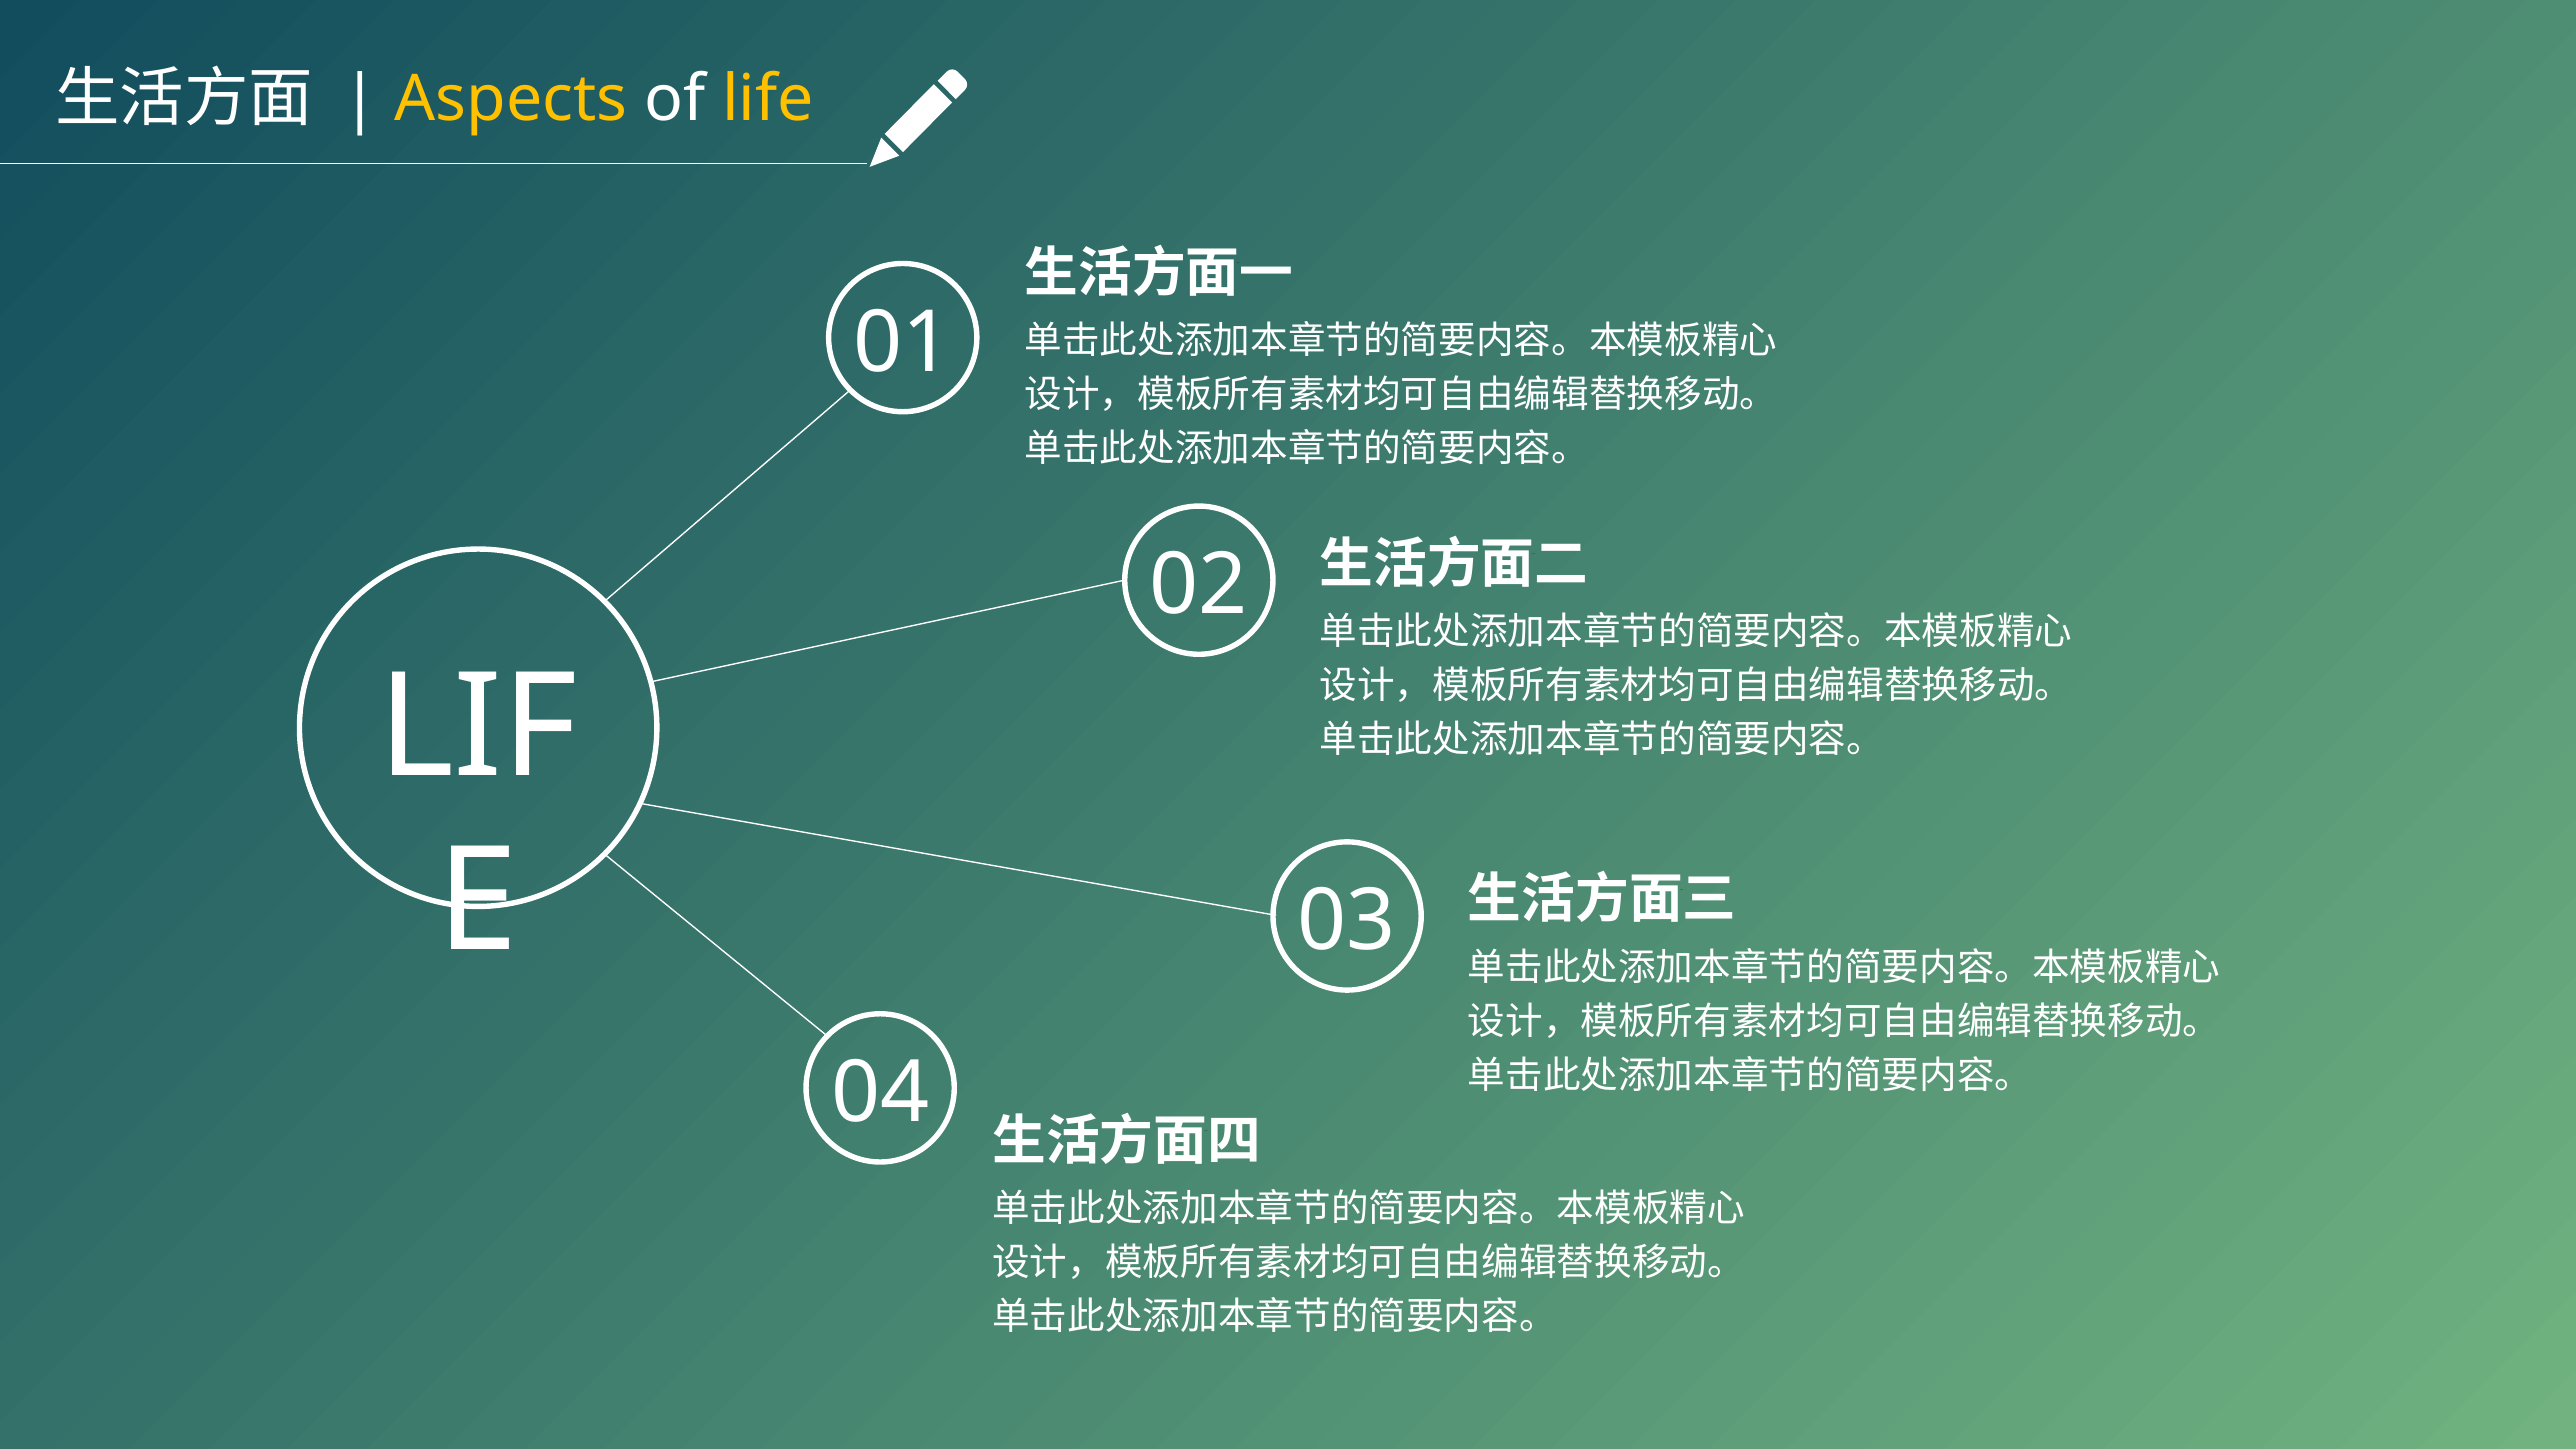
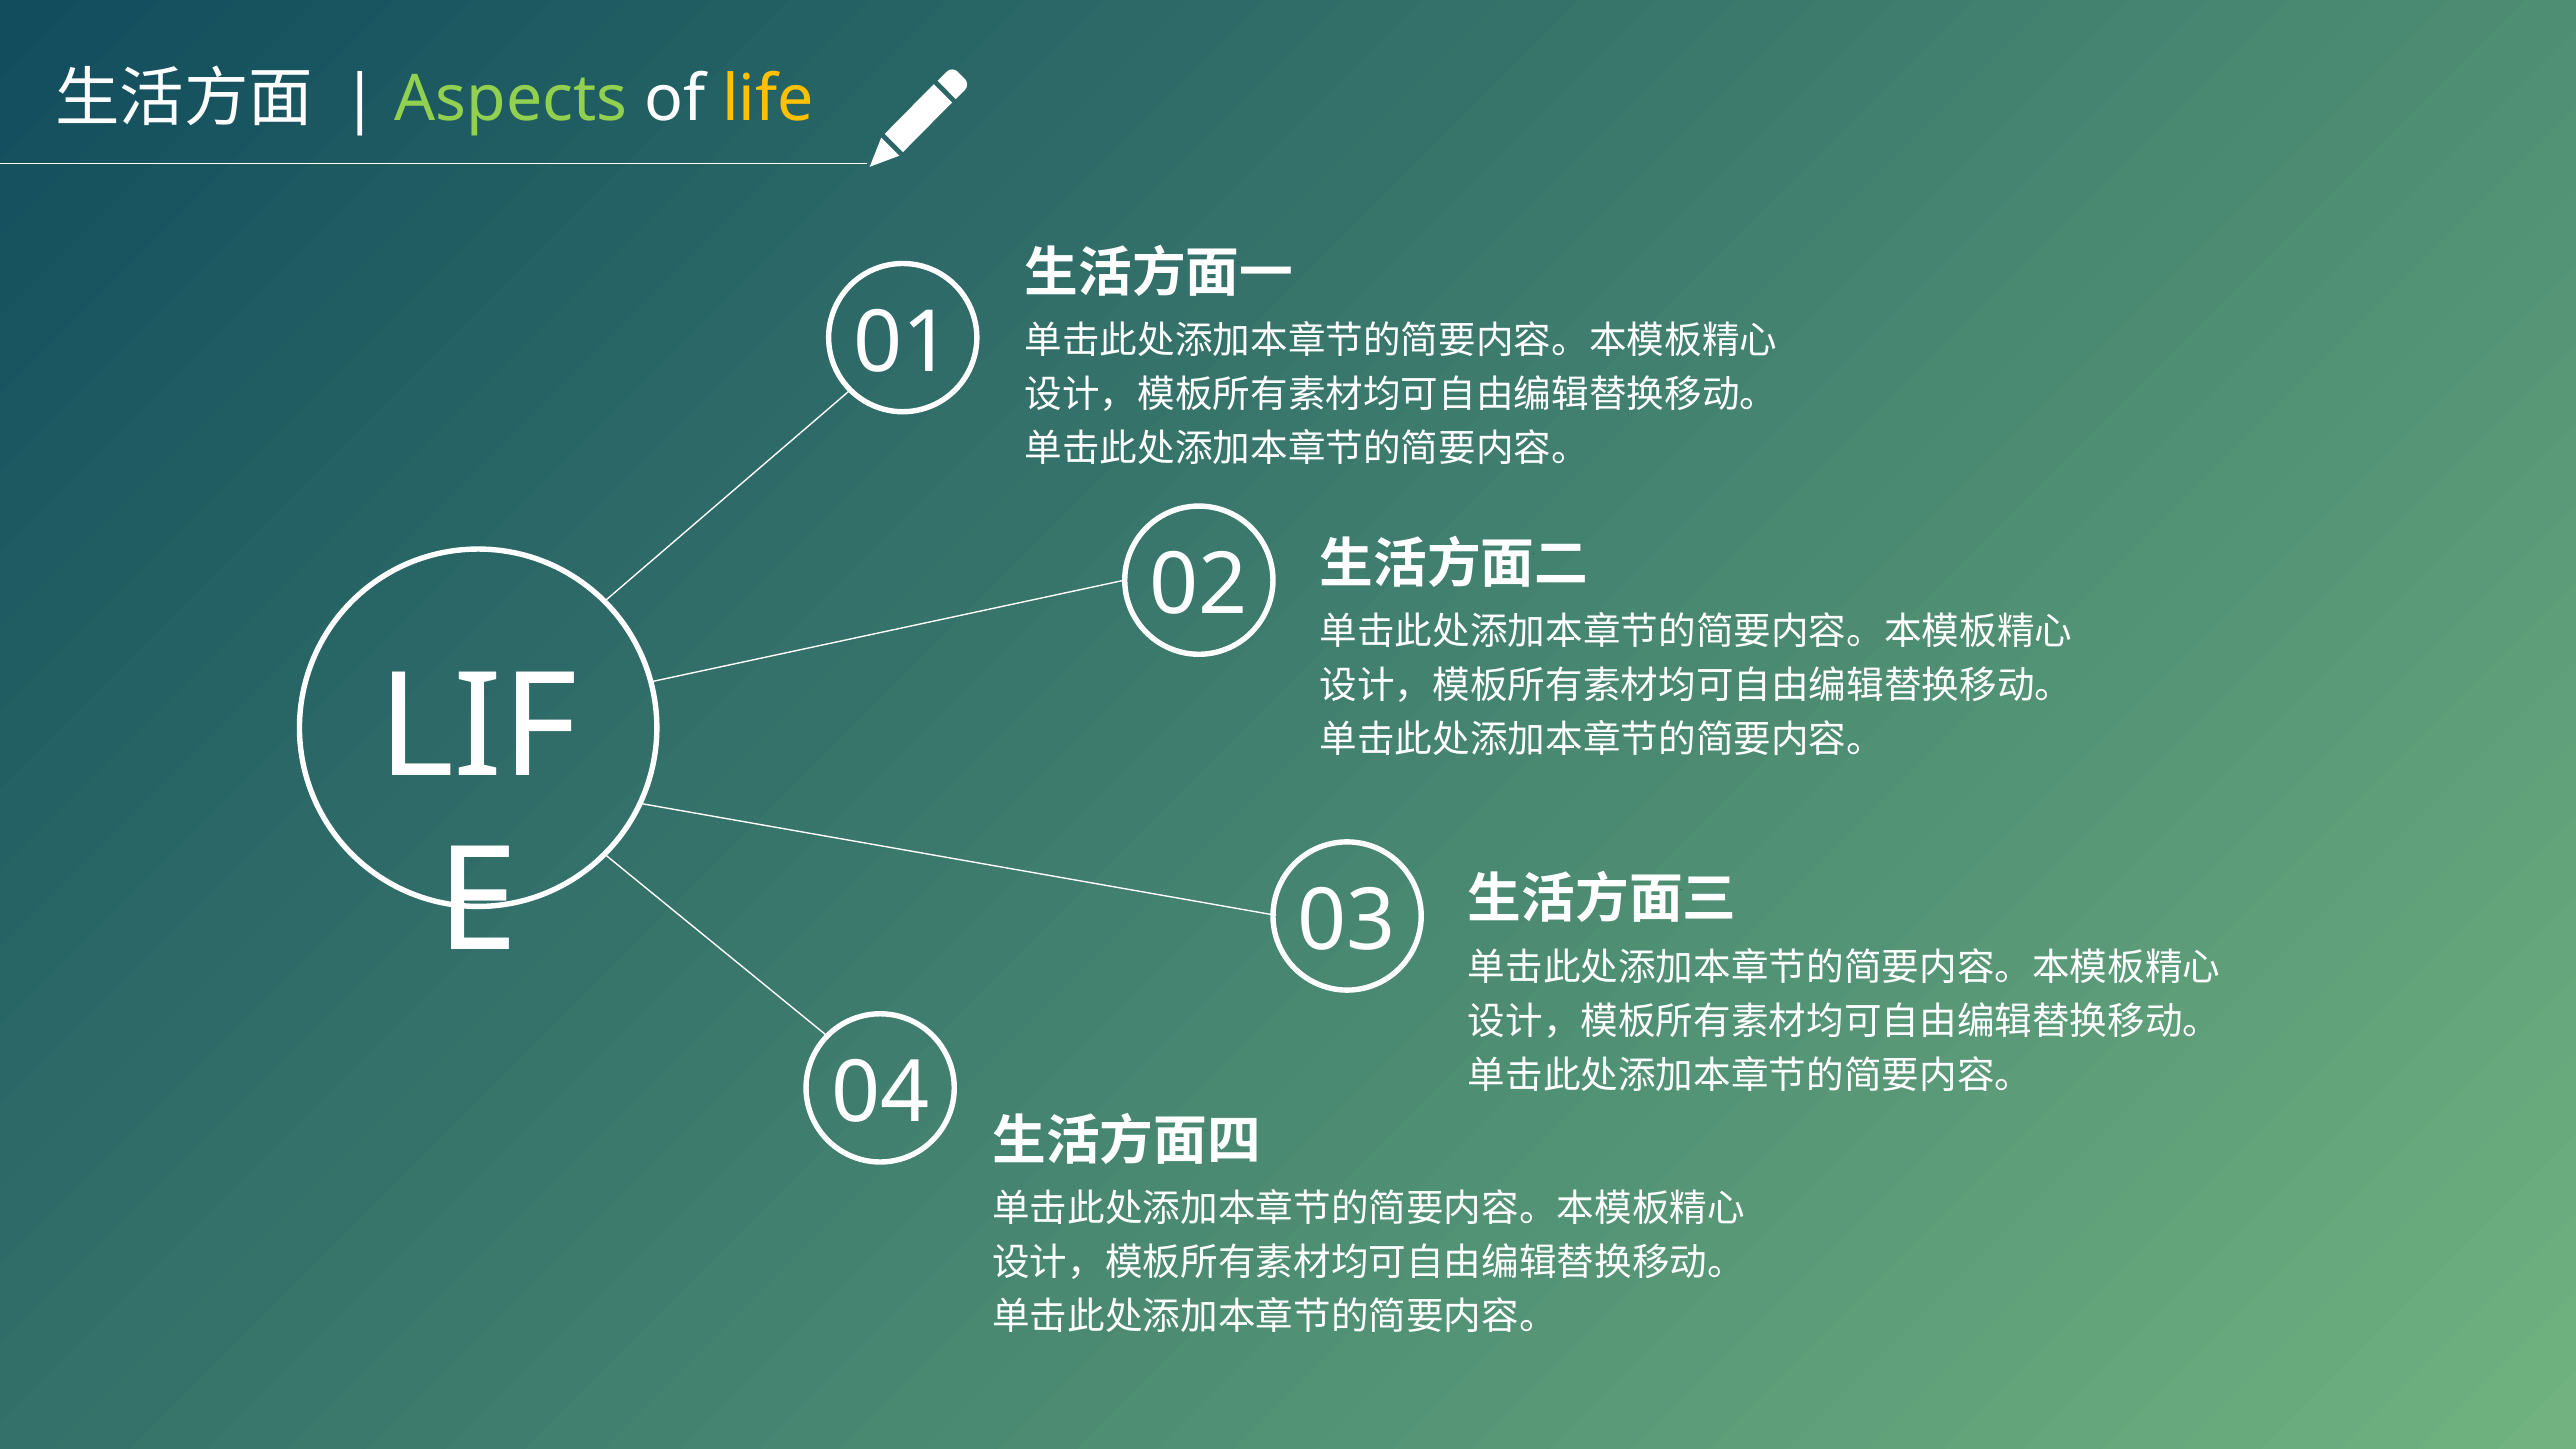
Aspects colour: yellow -> light green
